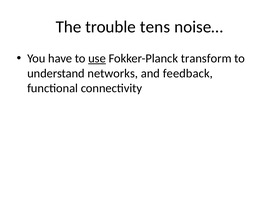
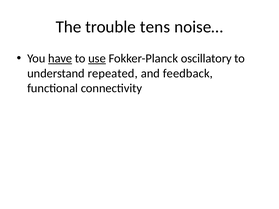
have underline: none -> present
transform: transform -> oscillatory
networks: networks -> repeated
